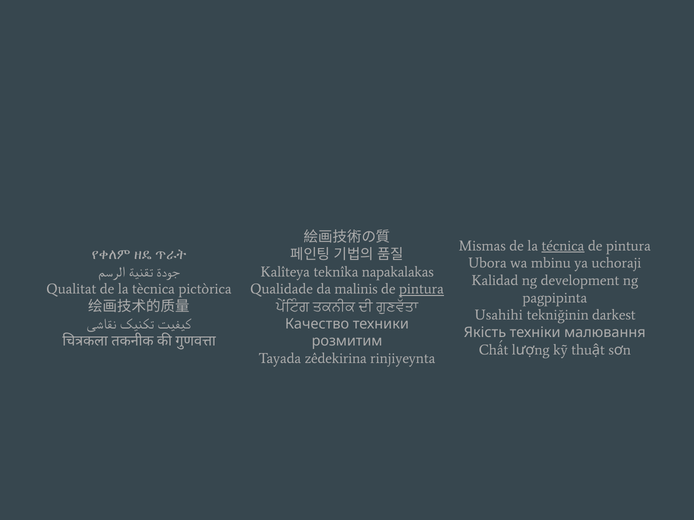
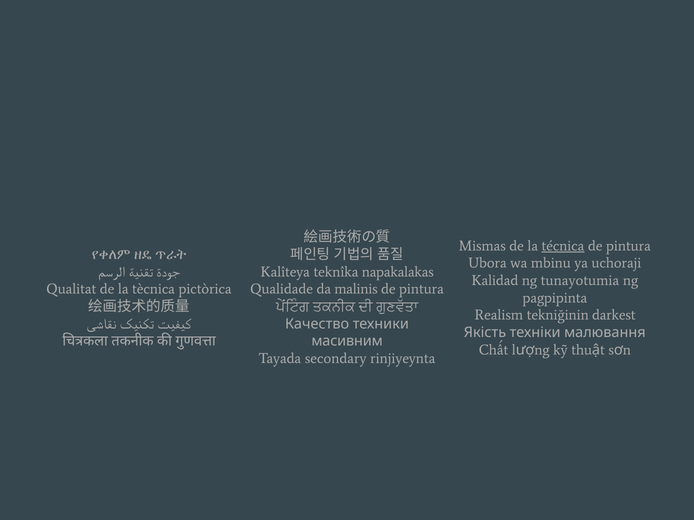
development: development -> tunayotumia
pintura at (421, 289) underline: present -> none
Usahihi: Usahihi -> Realism
розмитим: розмитим -> масивним
zêdekirina: zêdekirina -> secondary
